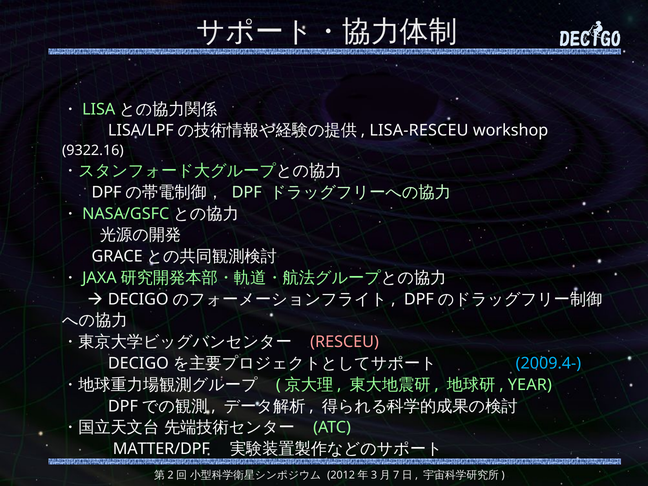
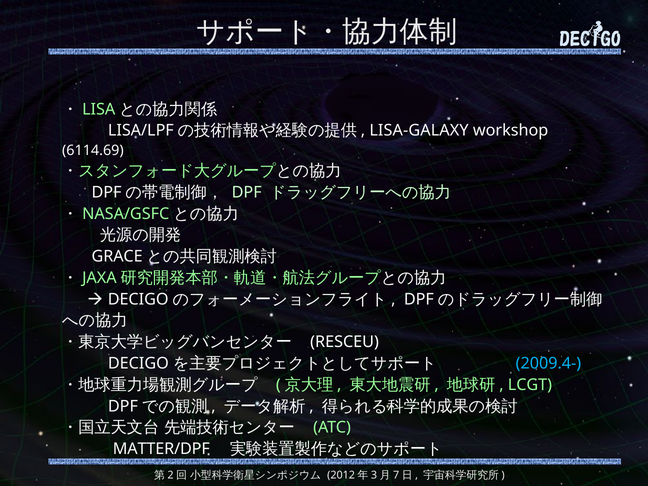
LISA-RESCEU: LISA-RESCEU -> LISA-GALAXY
9322.16: 9322.16 -> 6114.69
RESCEU colour: pink -> white
YEAR: YEAR -> LCGT
